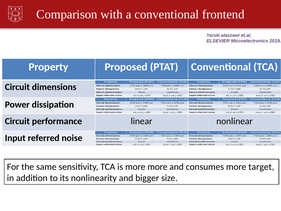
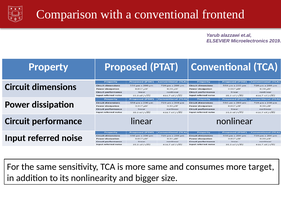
more more: more -> same
